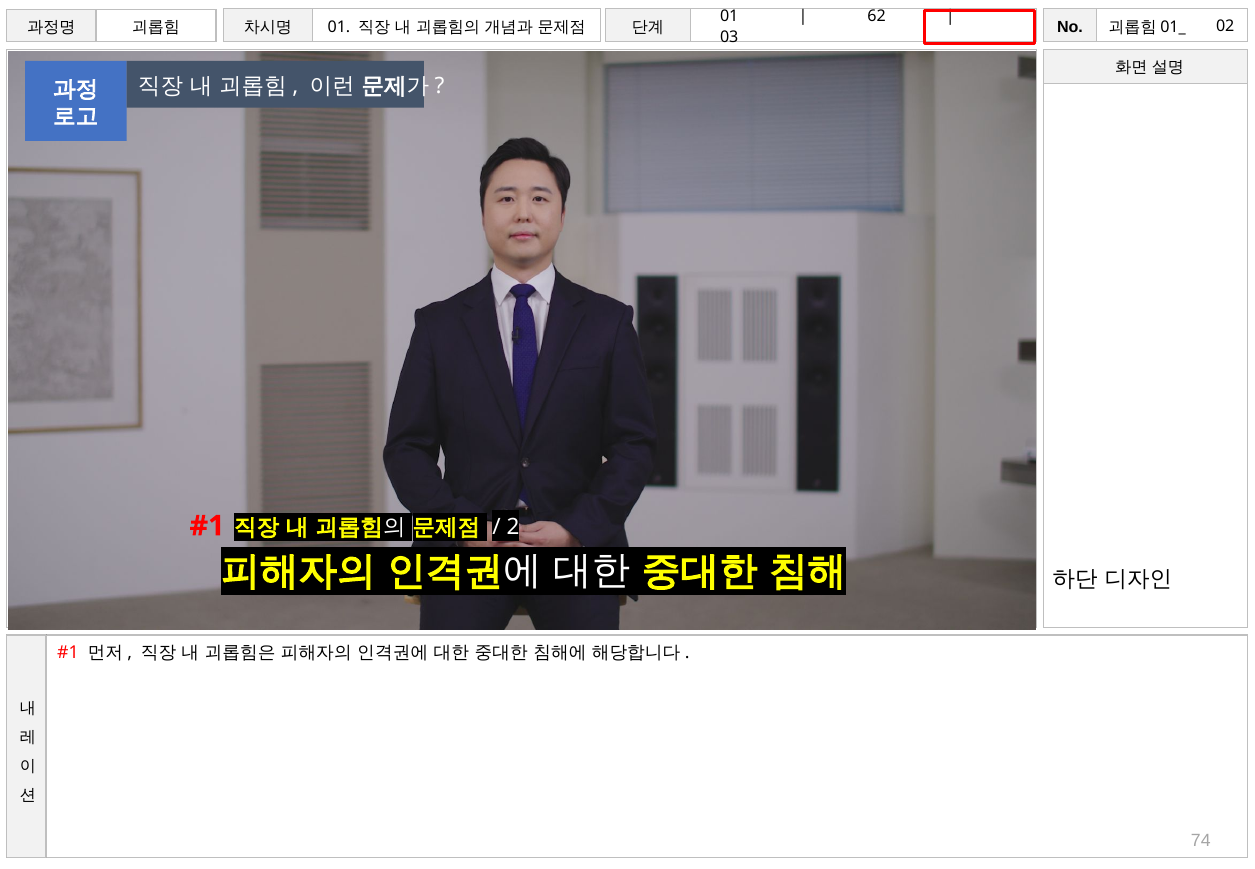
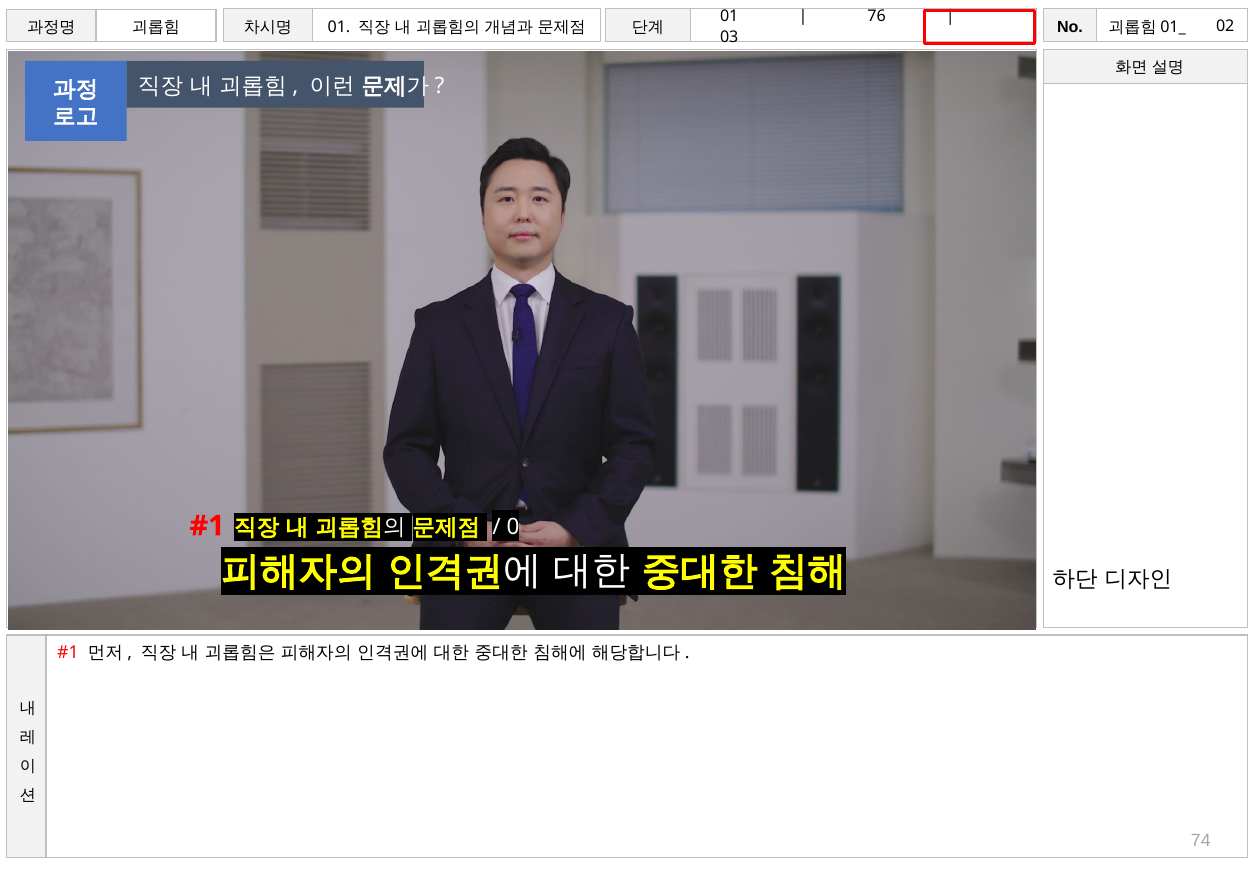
62: 62 -> 76
2: 2 -> 0
